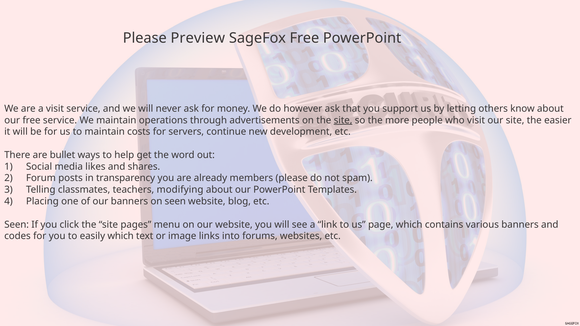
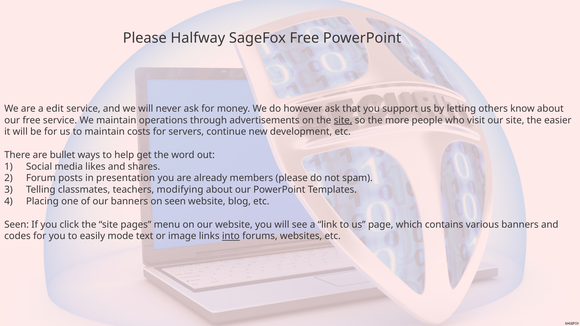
Preview: Preview -> Halfway
a visit: visit -> edit
transparency: transparency -> presentation
easily which: which -> mode
into underline: none -> present
